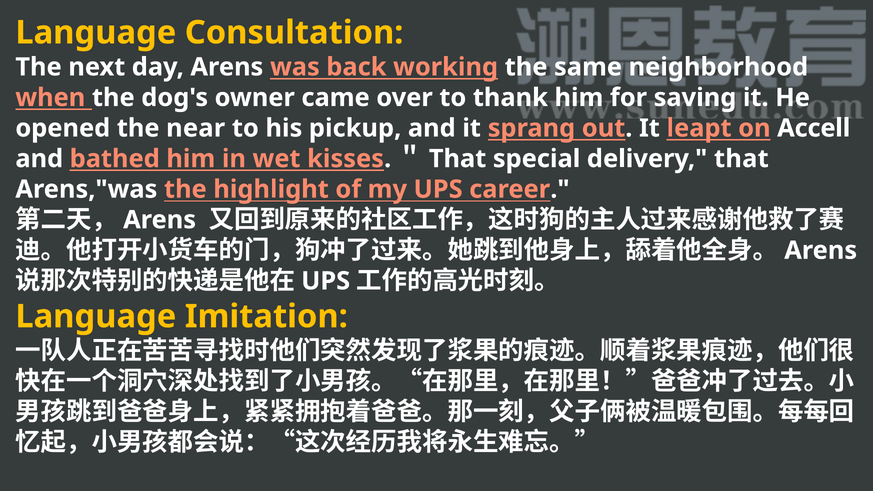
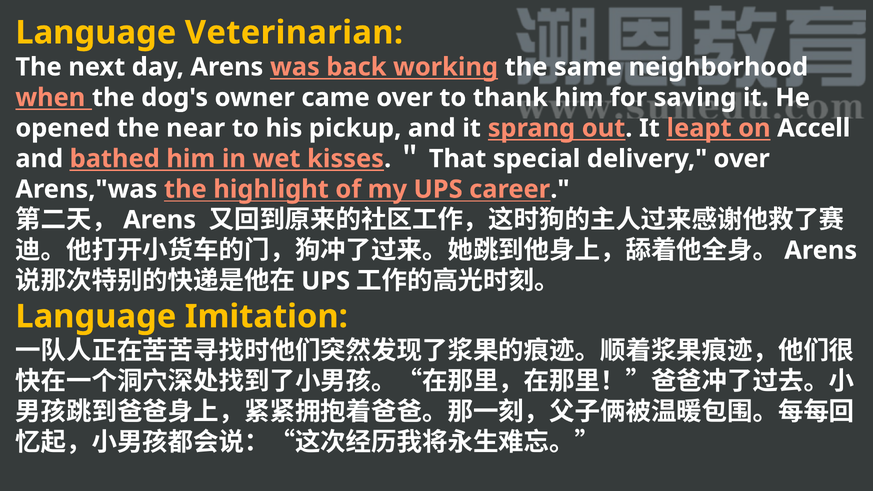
Consultation: Consultation -> Veterinarian
delivery that: that -> over
